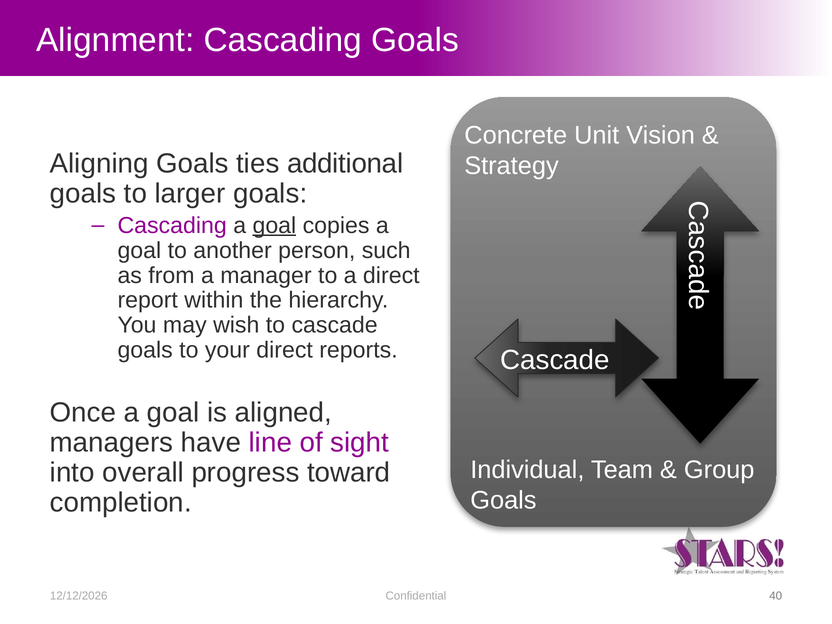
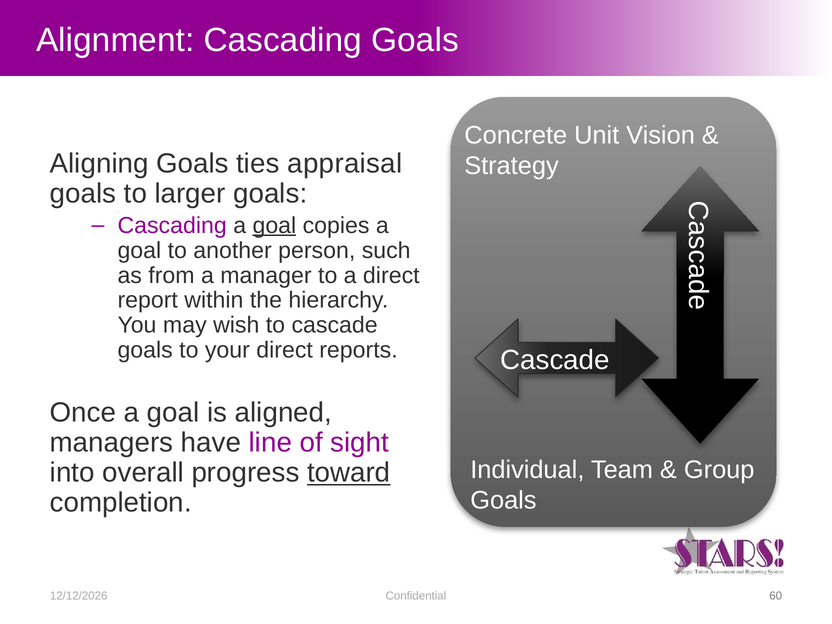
additional: additional -> appraisal
toward underline: none -> present
40: 40 -> 60
